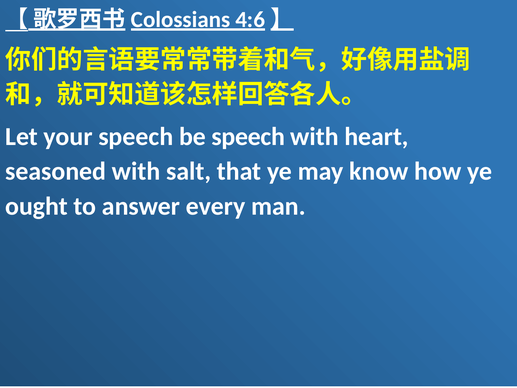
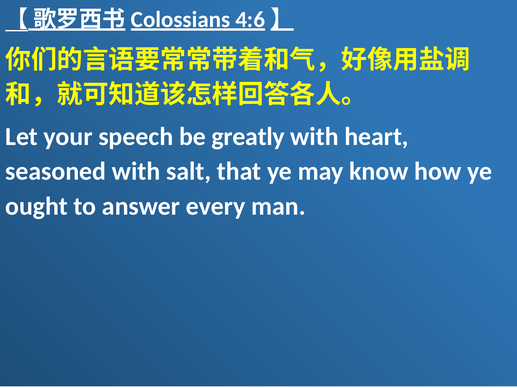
be speech: speech -> greatly
